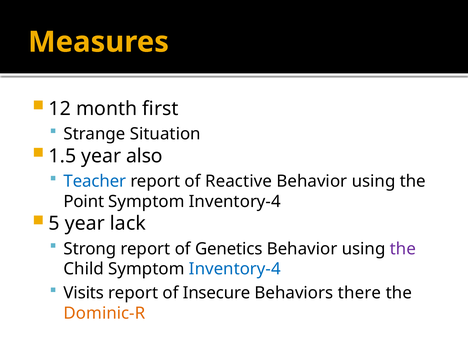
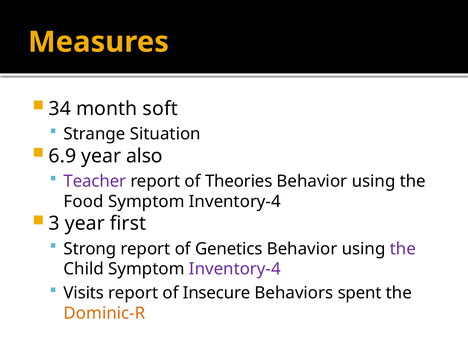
12: 12 -> 34
first: first -> soft
1.5: 1.5 -> 6.9
Teacher colour: blue -> purple
Reactive: Reactive -> Theories
Point: Point -> Food
5: 5 -> 3
lack: lack -> first
Inventory-4 at (235, 269) colour: blue -> purple
there: there -> spent
